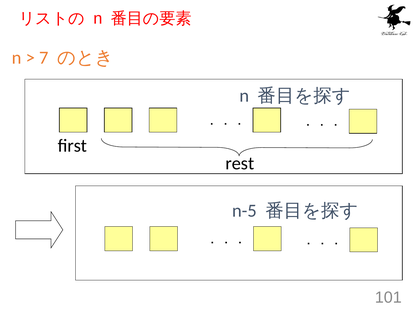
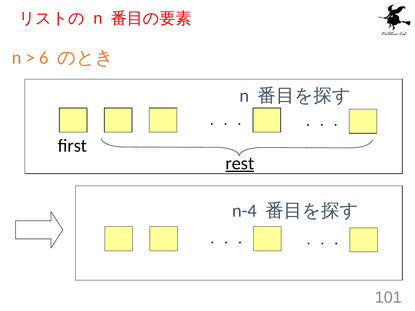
7: 7 -> 6
rest underline: none -> present
n-5: n-5 -> n-4
